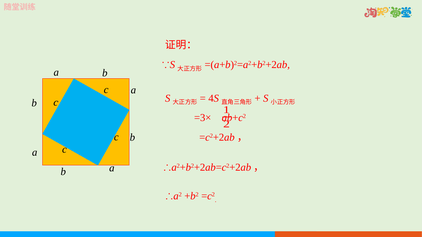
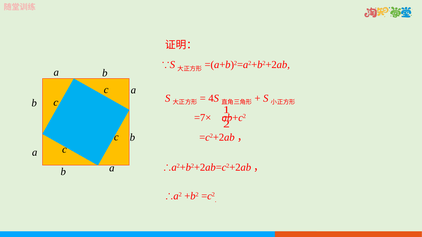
=3×: =3× -> =7×
